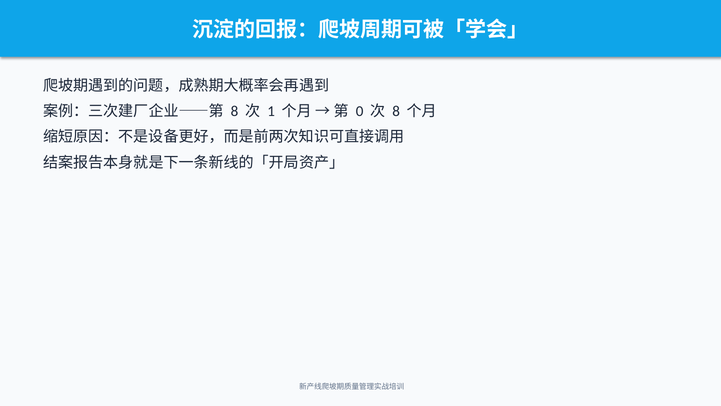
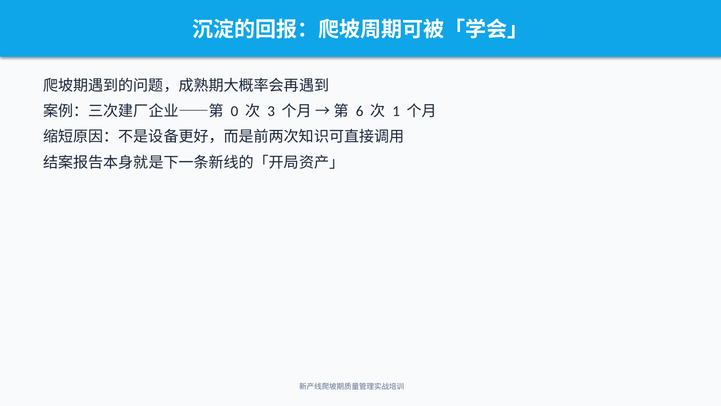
8 at (234, 111): 8 -> 0
1: 1 -> 3
0: 0 -> 6
8 at (396, 111): 8 -> 1
